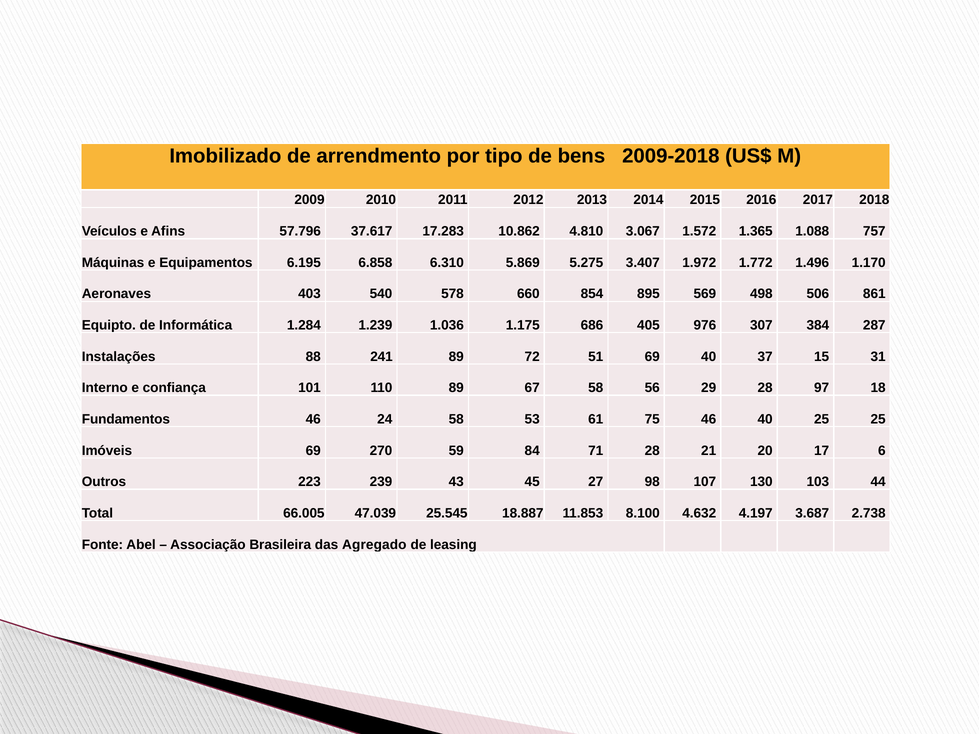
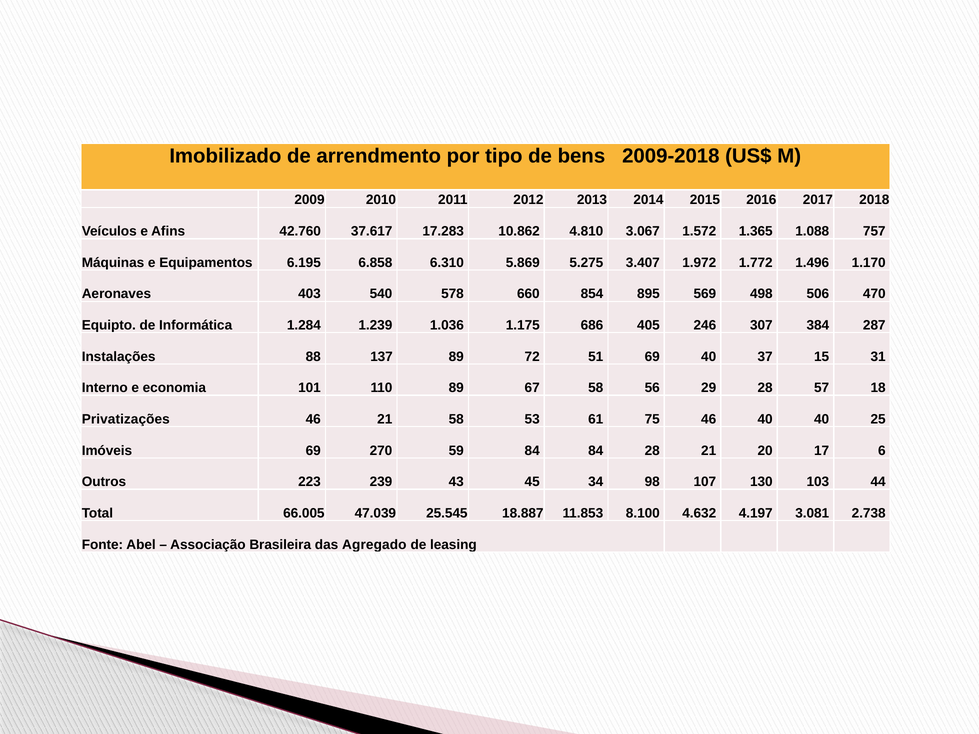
57.796: 57.796 -> 42.760
861: 861 -> 470
976: 976 -> 246
241: 241 -> 137
confiança: confiança -> economia
97: 97 -> 57
Fundamentos: Fundamentos -> Privatizações
46 24: 24 -> 21
40 25: 25 -> 40
84 71: 71 -> 84
27: 27 -> 34
3.687: 3.687 -> 3.081
